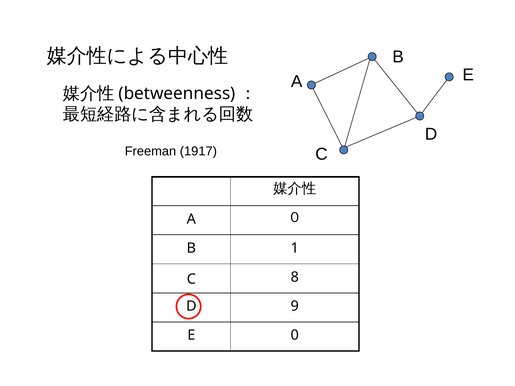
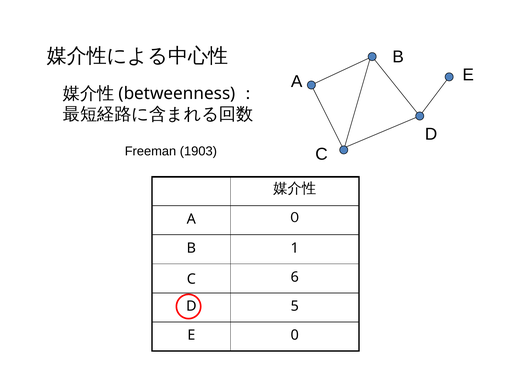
1917: 1917 -> 1903
8: 8 -> 6
9: 9 -> 5
